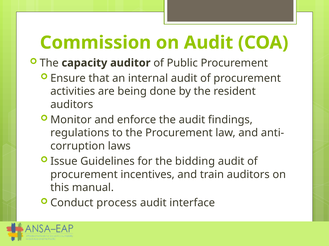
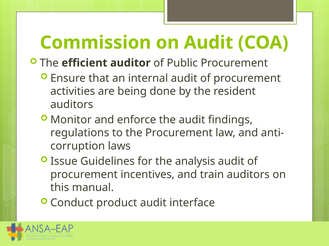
capacity: capacity -> efficient
bidding: bidding -> analysis
process: process -> product
